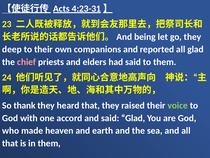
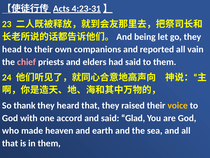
deep: deep -> head
all glad: glad -> vain
voice colour: light green -> yellow
